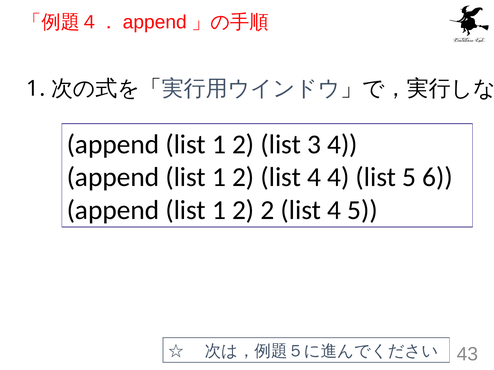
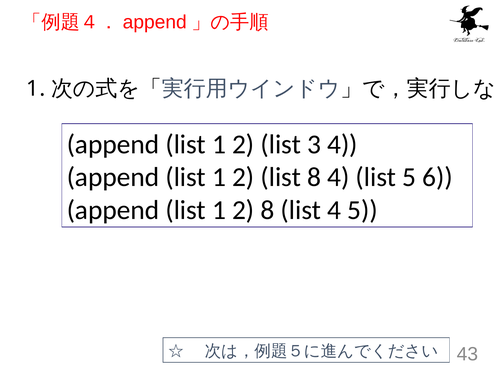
1 2 list 4: 4 -> 8
2 2: 2 -> 8
